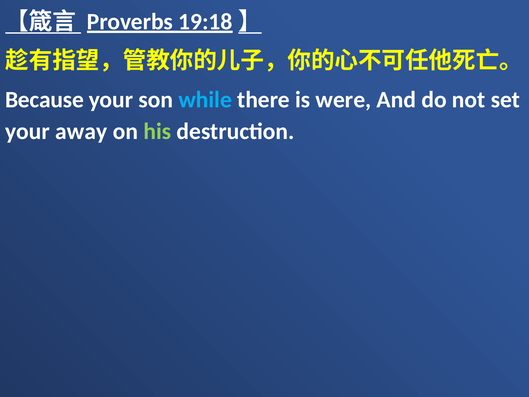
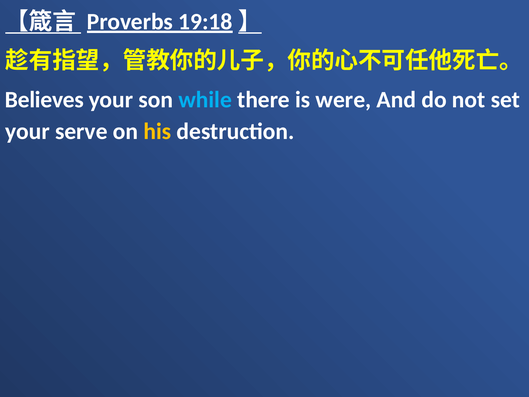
Because: Because -> Believes
away: away -> serve
his colour: light green -> yellow
